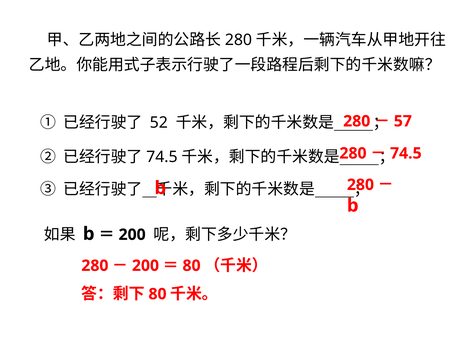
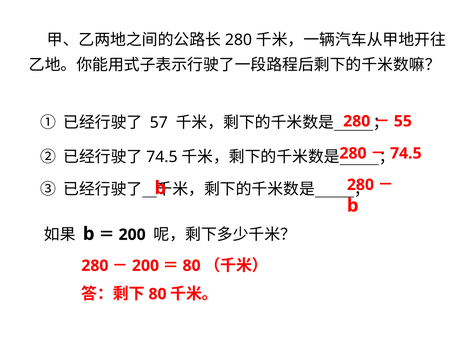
52: 52 -> 57
57: 57 -> 55
